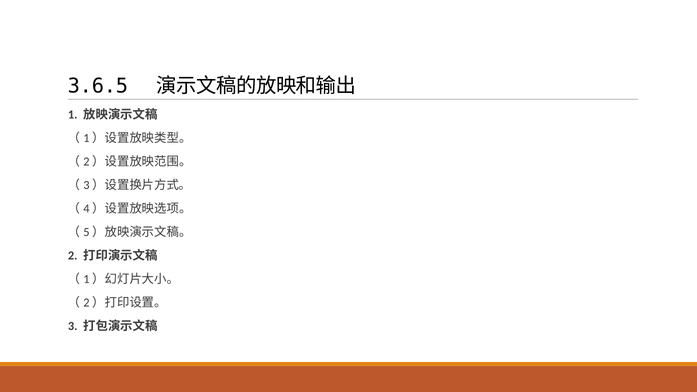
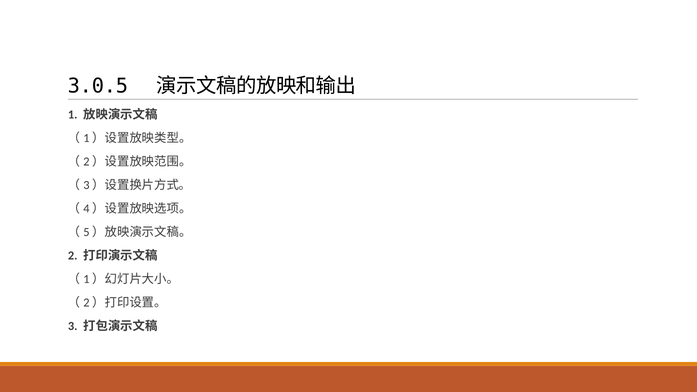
3.6.5: 3.6.5 -> 3.0.5
